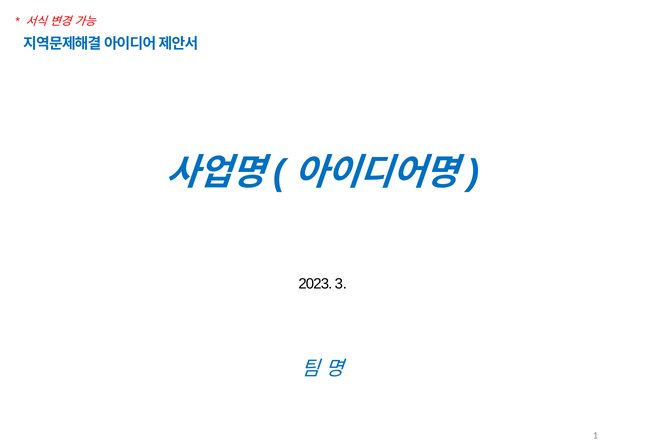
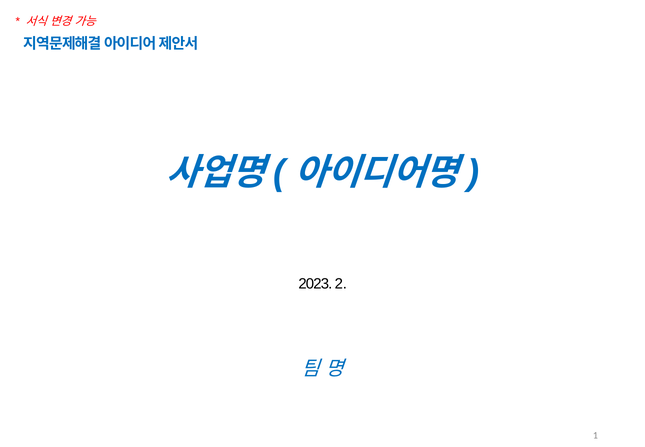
3: 3 -> 2
